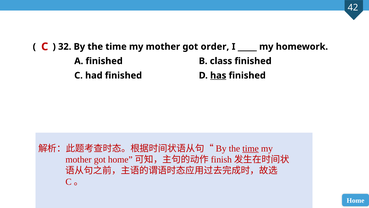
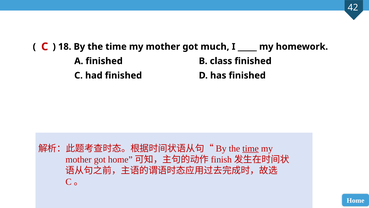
32: 32 -> 18
order: order -> much
has underline: present -> none
